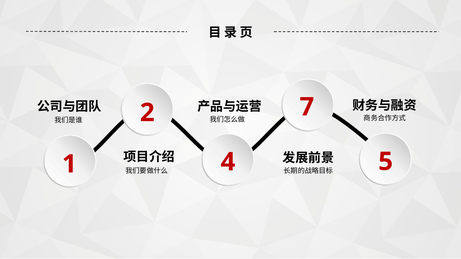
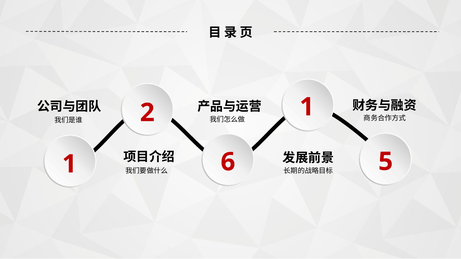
2 7: 7 -> 1
4: 4 -> 6
